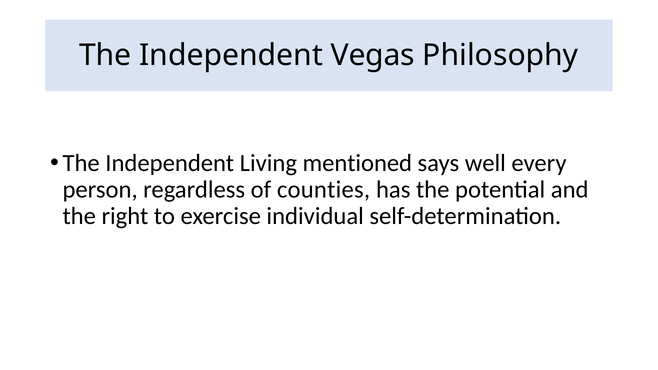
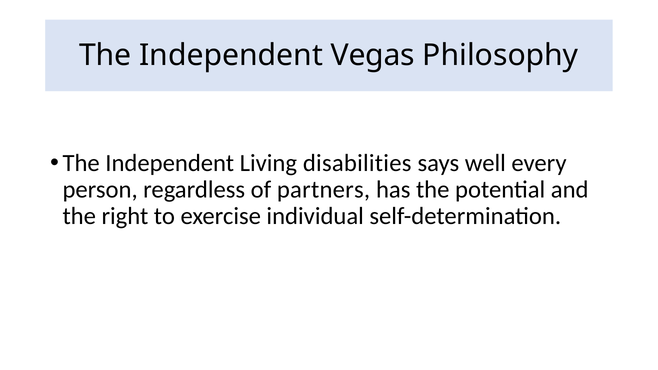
mentioned: mentioned -> disabilities
counties: counties -> partners
